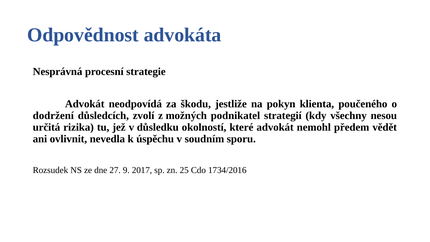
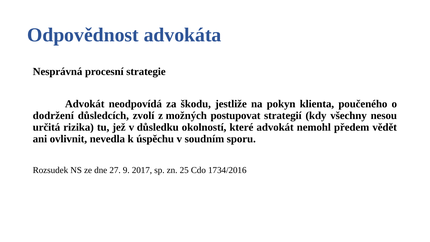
podnikatel: podnikatel -> postupovat
